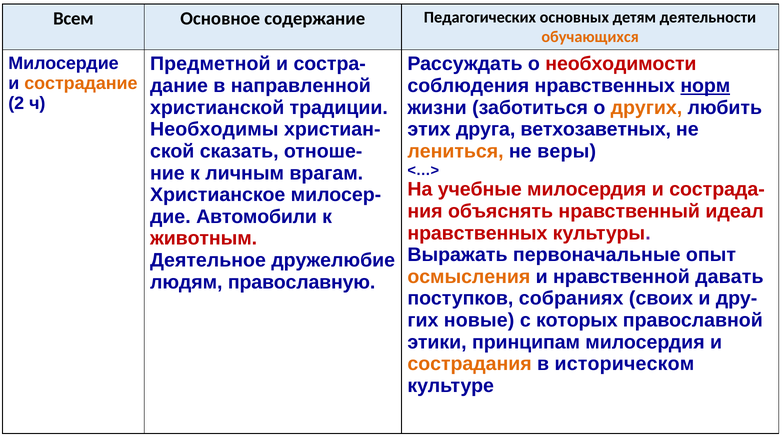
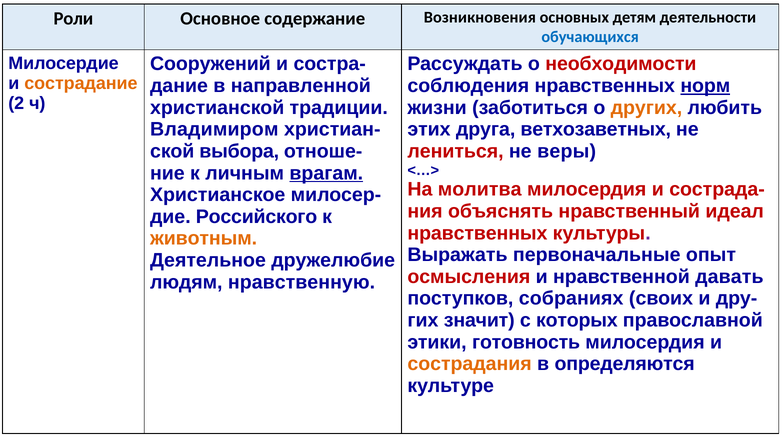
Всем: Всем -> Роли
Педагогических: Педагогических -> Возникновения
обучающихся colour: orange -> blue
Предметной: Предметной -> Сооружений
Необходимы: Необходимы -> Владимиром
сказать: сказать -> выбора
лениться colour: orange -> red
врагам underline: none -> present
учебные: учебные -> молитва
Автомобили: Автомобили -> Российского
животным colour: red -> orange
осмысления colour: orange -> red
православную: православную -> нравственную
новые: новые -> значит
принципам: принципам -> готовность
историческом: историческом -> определяются
